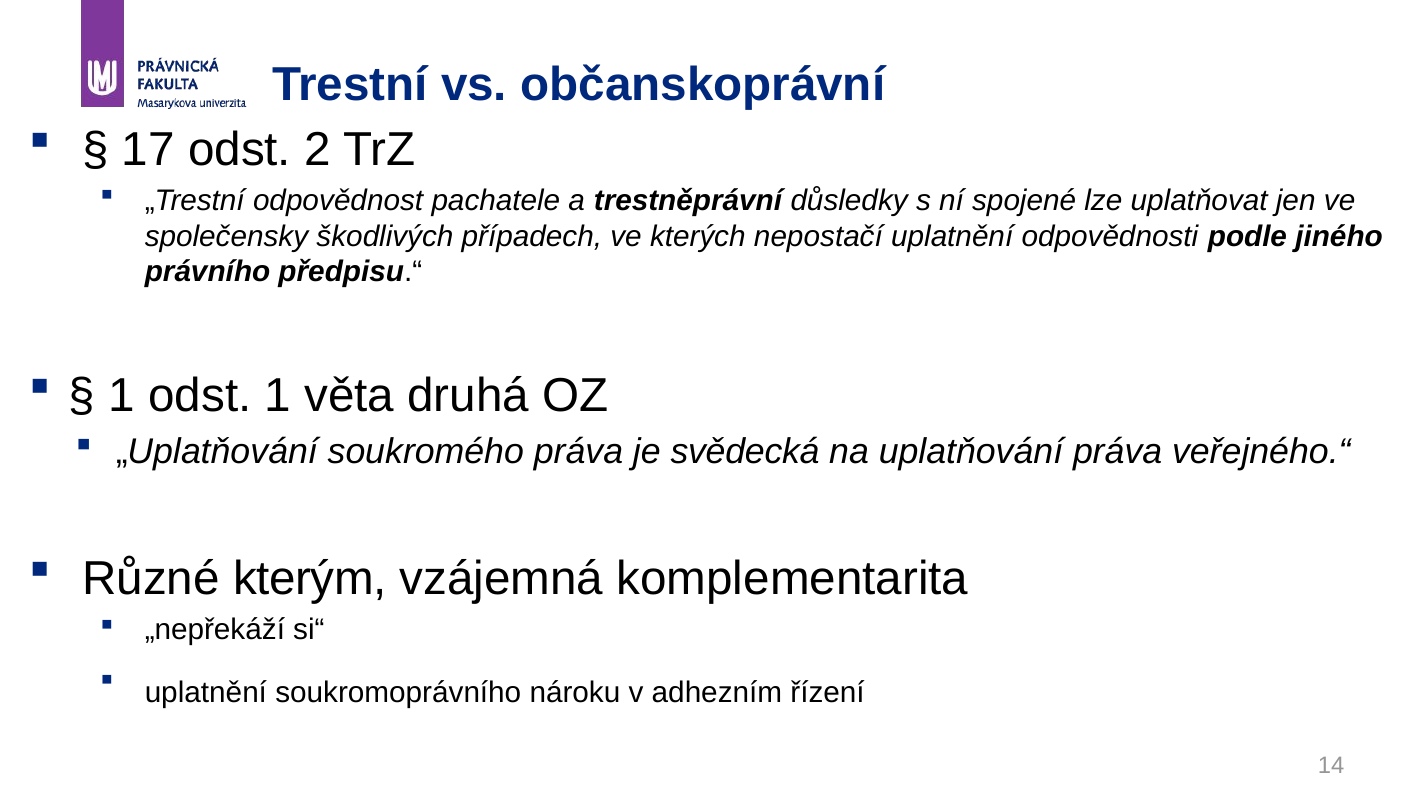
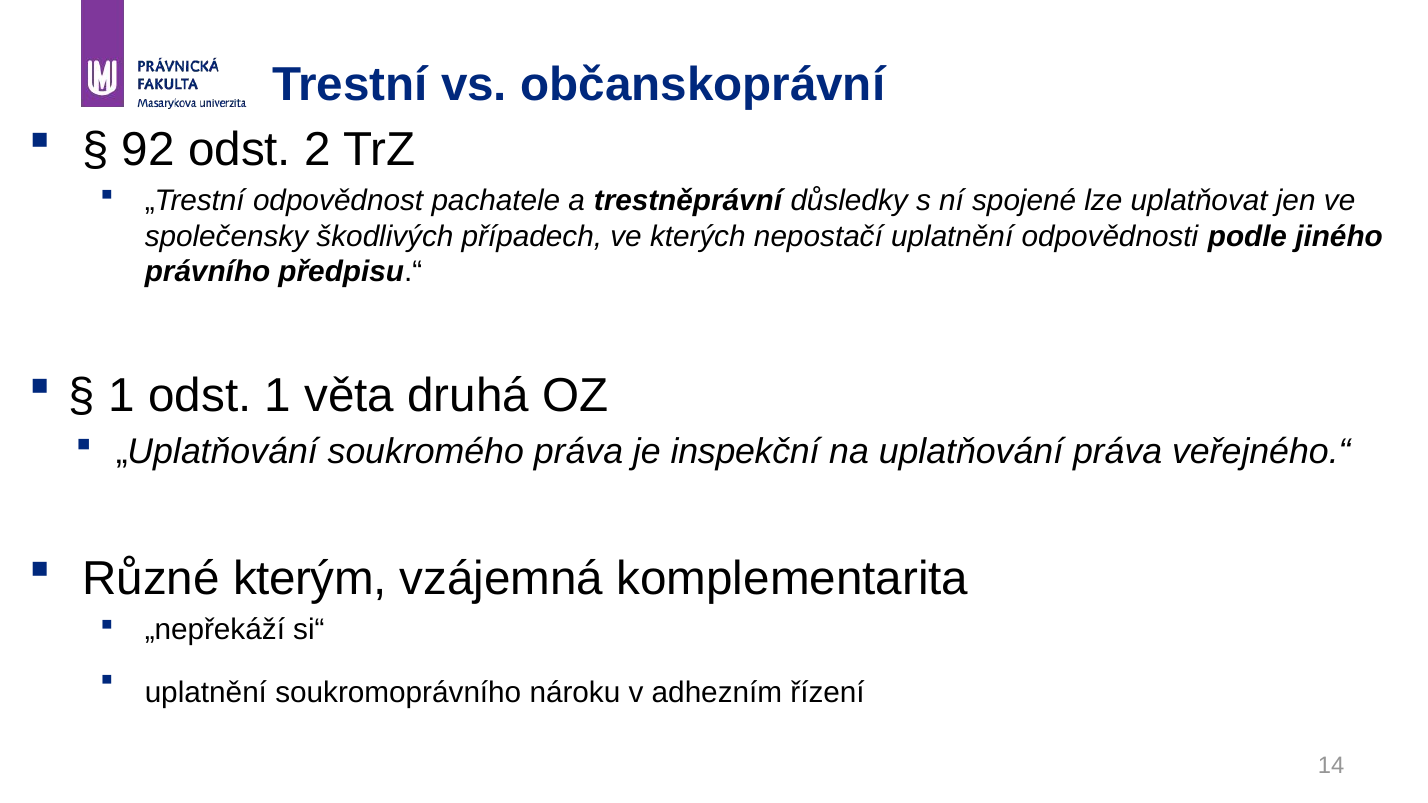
17: 17 -> 92
svědecká: svědecká -> inspekční
